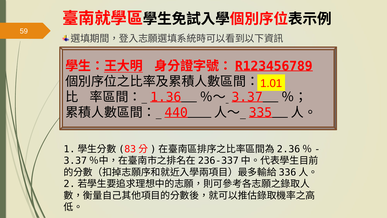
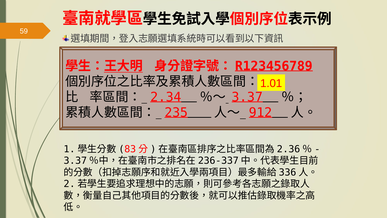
1.36: 1.36 -> 2.34
440: 440 -> 235
335: 335 -> 912
